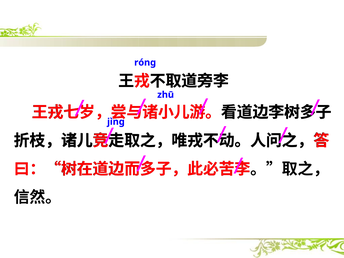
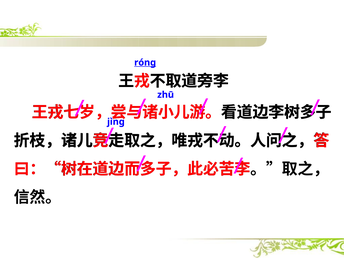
rónɡ underline: none -> present
